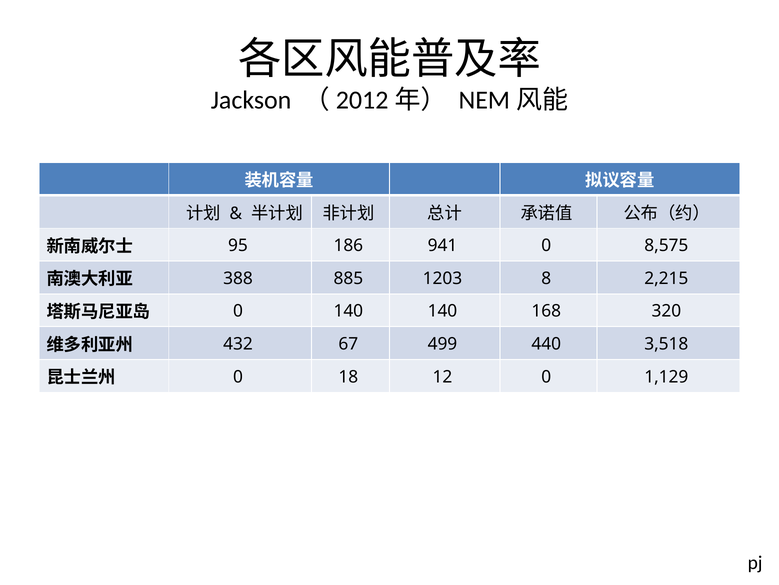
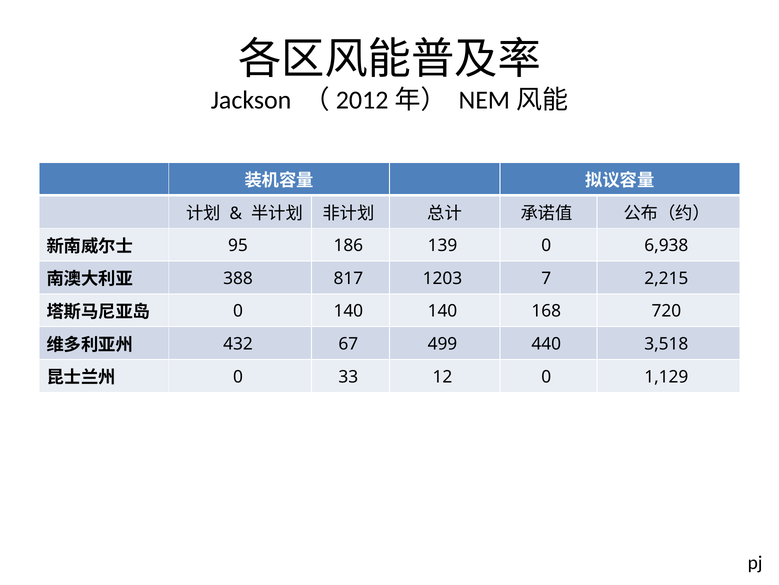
941: 941 -> 139
8,575: 8,575 -> 6,938
885: 885 -> 817
8: 8 -> 7
320: 320 -> 720
18: 18 -> 33
